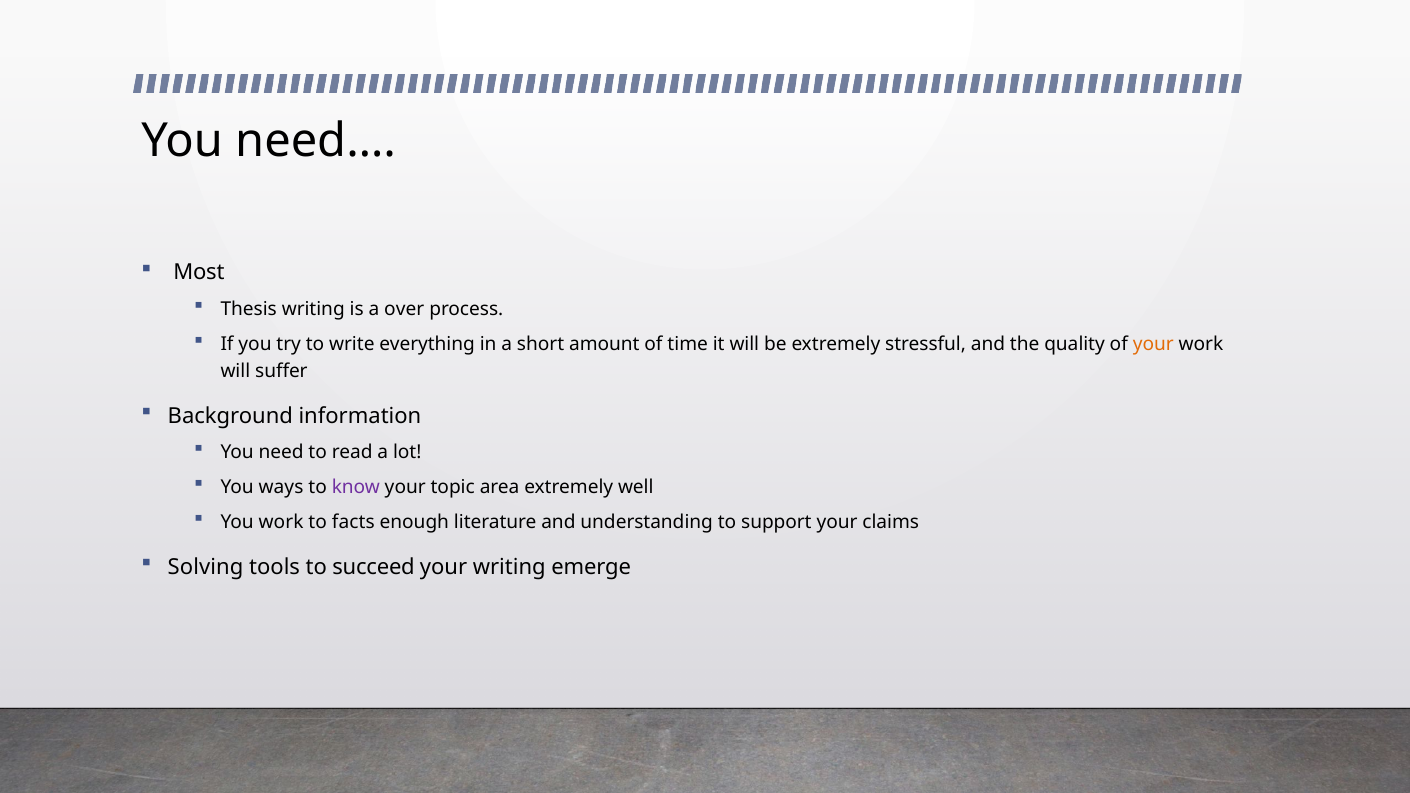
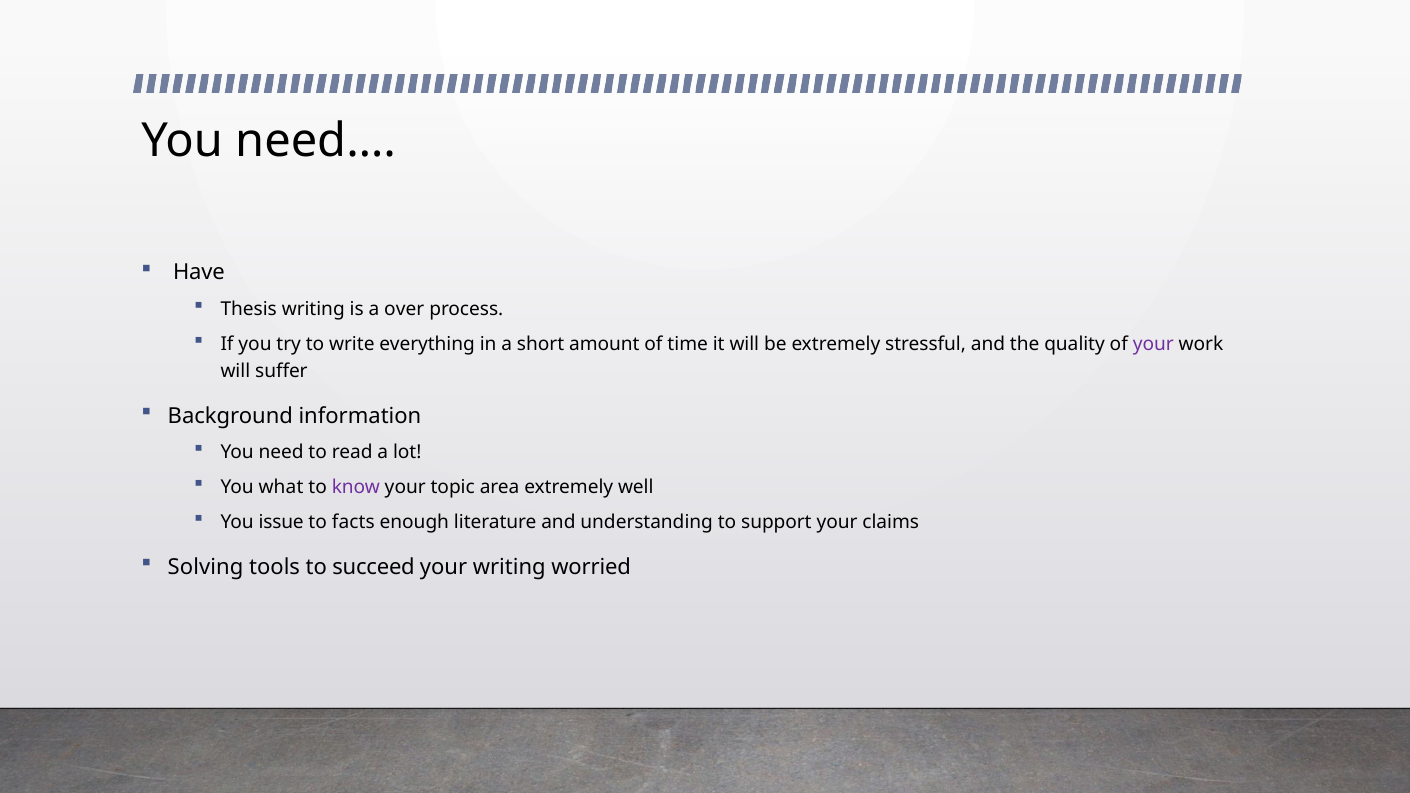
Most: Most -> Have
your at (1153, 344) colour: orange -> purple
ways: ways -> what
You work: work -> issue
emerge: emerge -> worried
